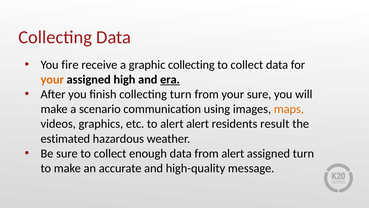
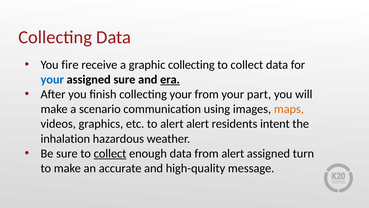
your at (52, 79) colour: orange -> blue
assigned high: high -> sure
collecting turn: turn -> your
your sure: sure -> part
result: result -> intent
estimated: estimated -> inhalation
collect at (110, 153) underline: none -> present
